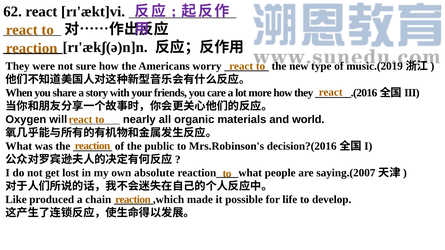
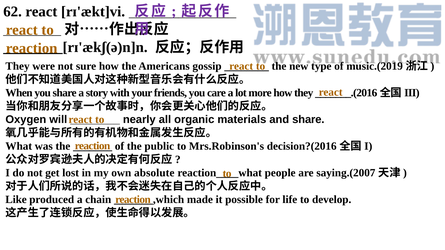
worry: worry -> gossip
and world: world -> share
